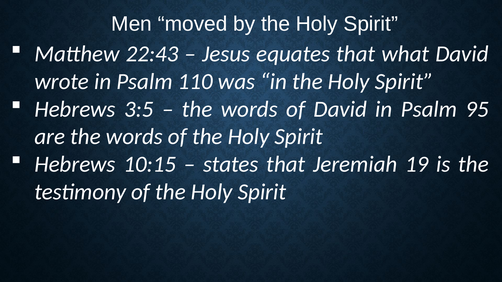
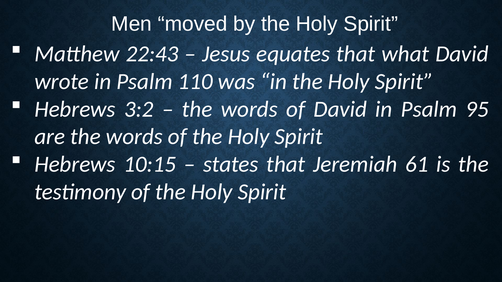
3:5: 3:5 -> 3:2
19: 19 -> 61
